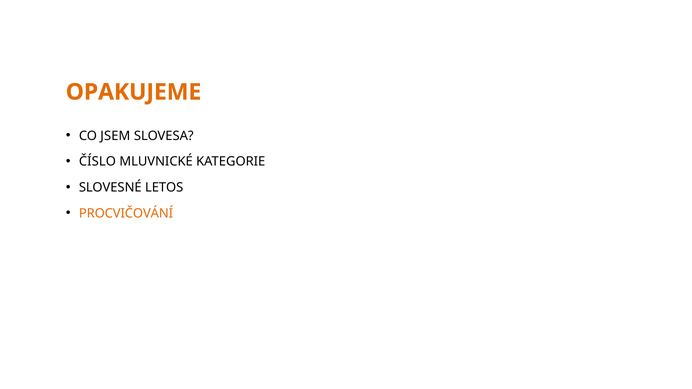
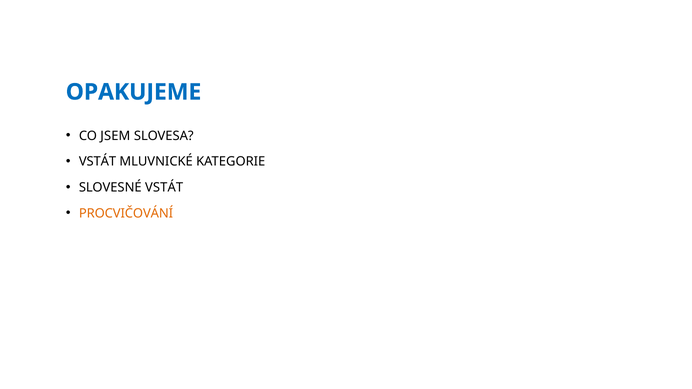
OPAKUJEME colour: orange -> blue
ČÍSLO at (97, 162): ČÍSLO -> VSTÁT
SLOVESNÉ LETOS: LETOS -> VSTÁT
